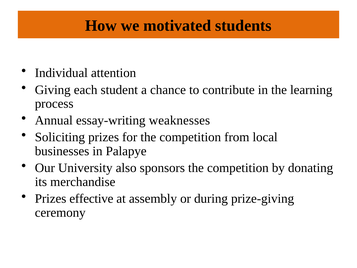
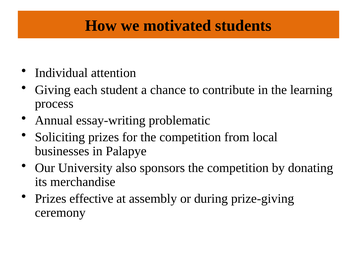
weaknesses: weaknesses -> problematic
